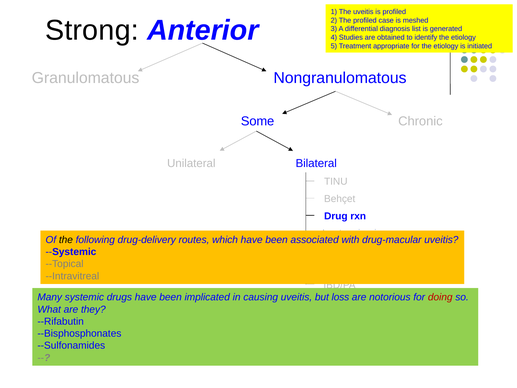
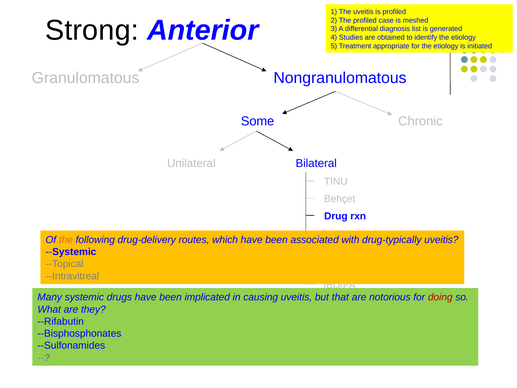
the at (66, 240) colour: black -> orange
drug-macular: drug-macular -> drug-typically
loss: loss -> that
